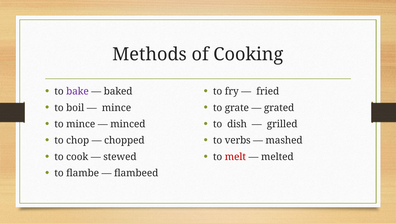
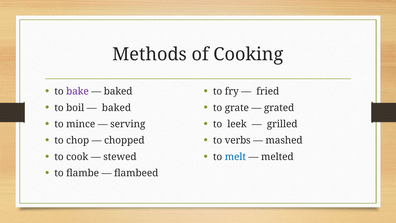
mince at (116, 108): mince -> baked
minced: minced -> serving
dish: dish -> leek
melt colour: red -> blue
